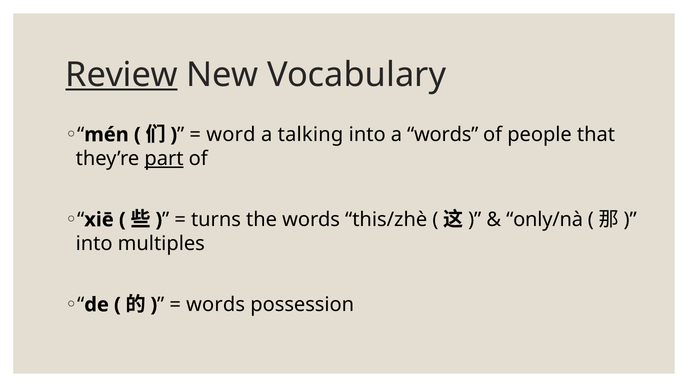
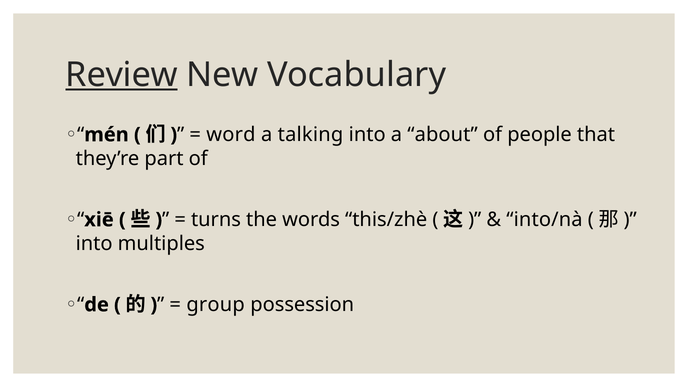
a words: words -> about
part underline: present -> none
only/nà: only/nà -> into/nà
words at (216, 305): words -> group
